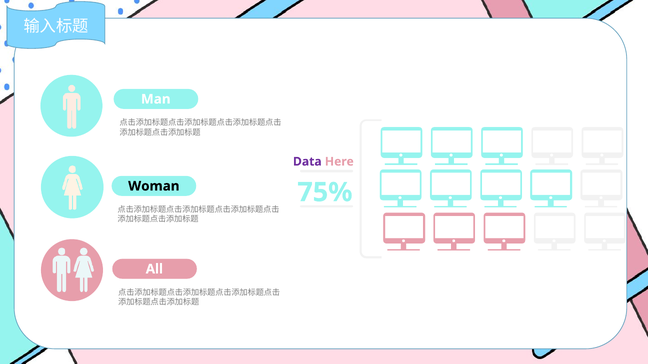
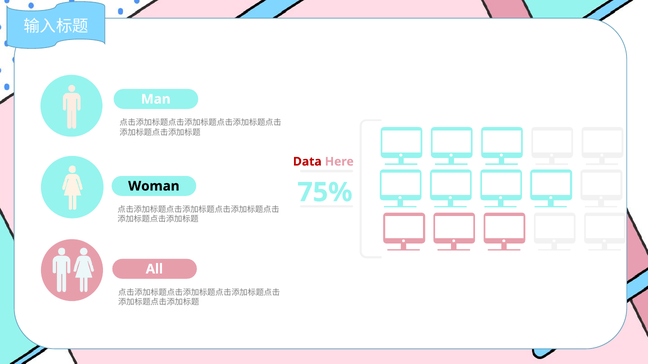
Data colour: purple -> red
